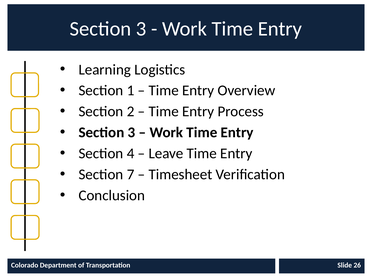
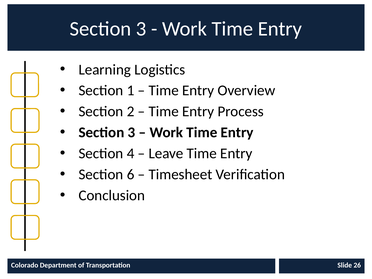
7: 7 -> 6
